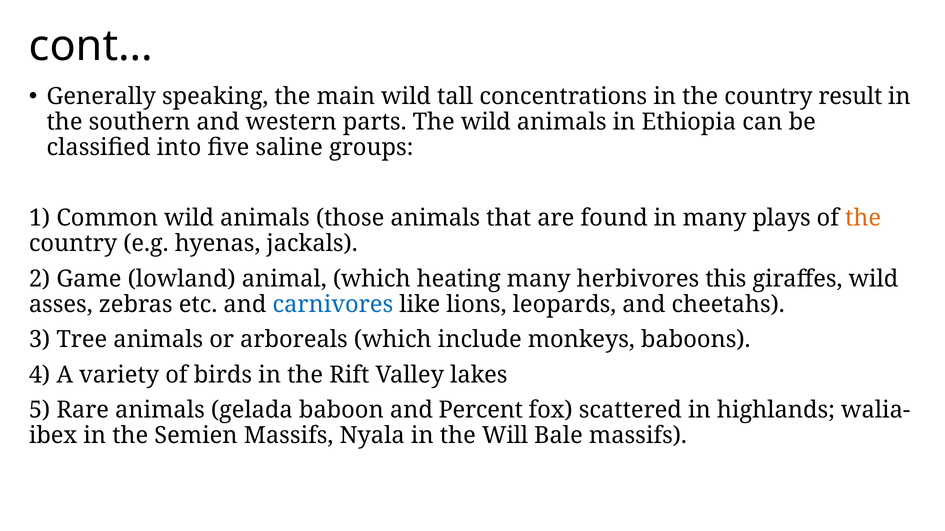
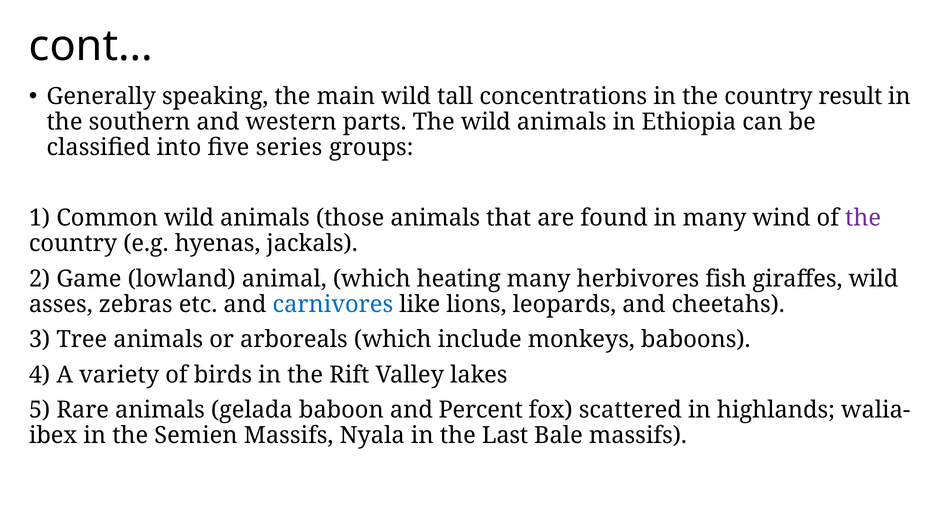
saline: saline -> series
plays: plays -> wind
the at (863, 218) colour: orange -> purple
this: this -> fish
Will: Will -> Last
